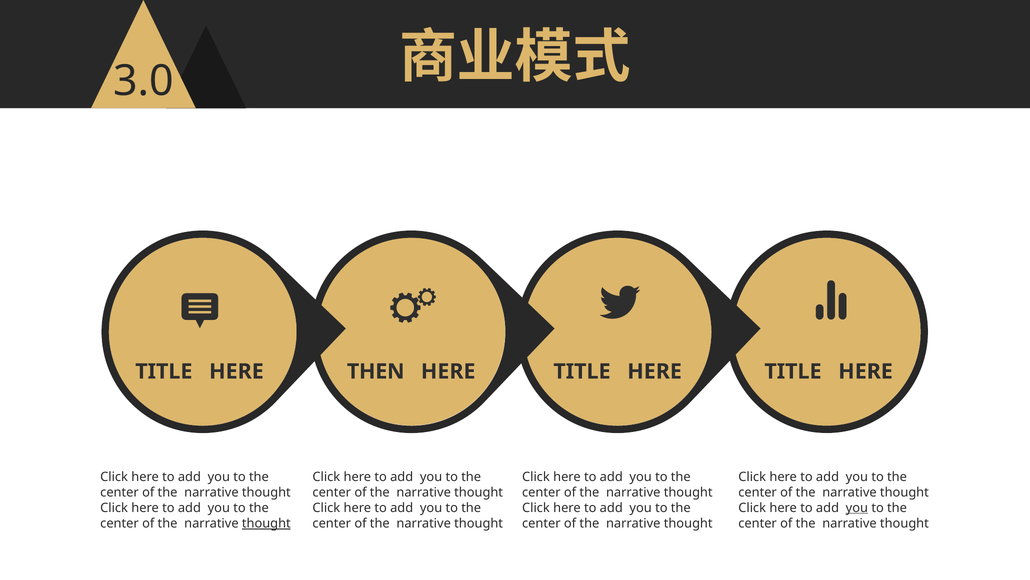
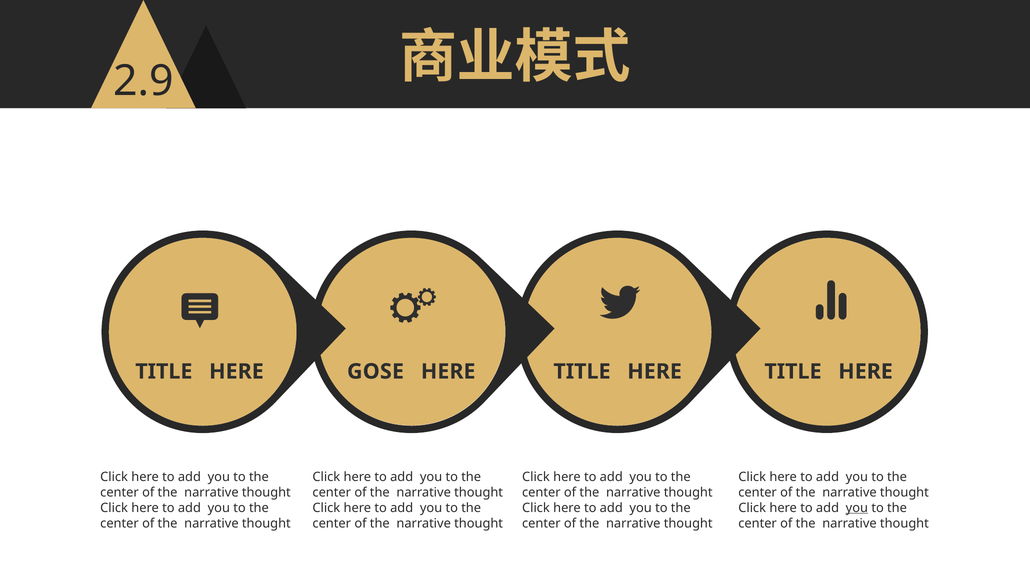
3.0: 3.0 -> 2.9
THEN: THEN -> GOSE
thought at (266, 523) underline: present -> none
